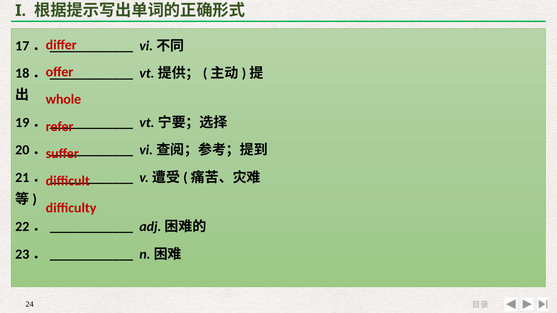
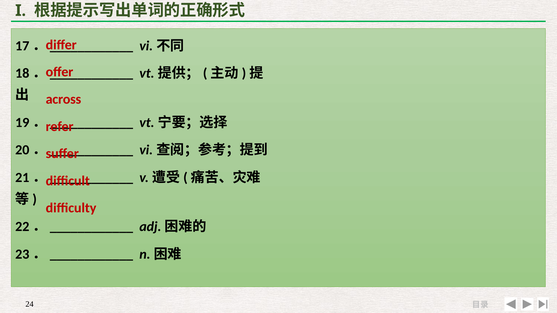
whole: whole -> across
